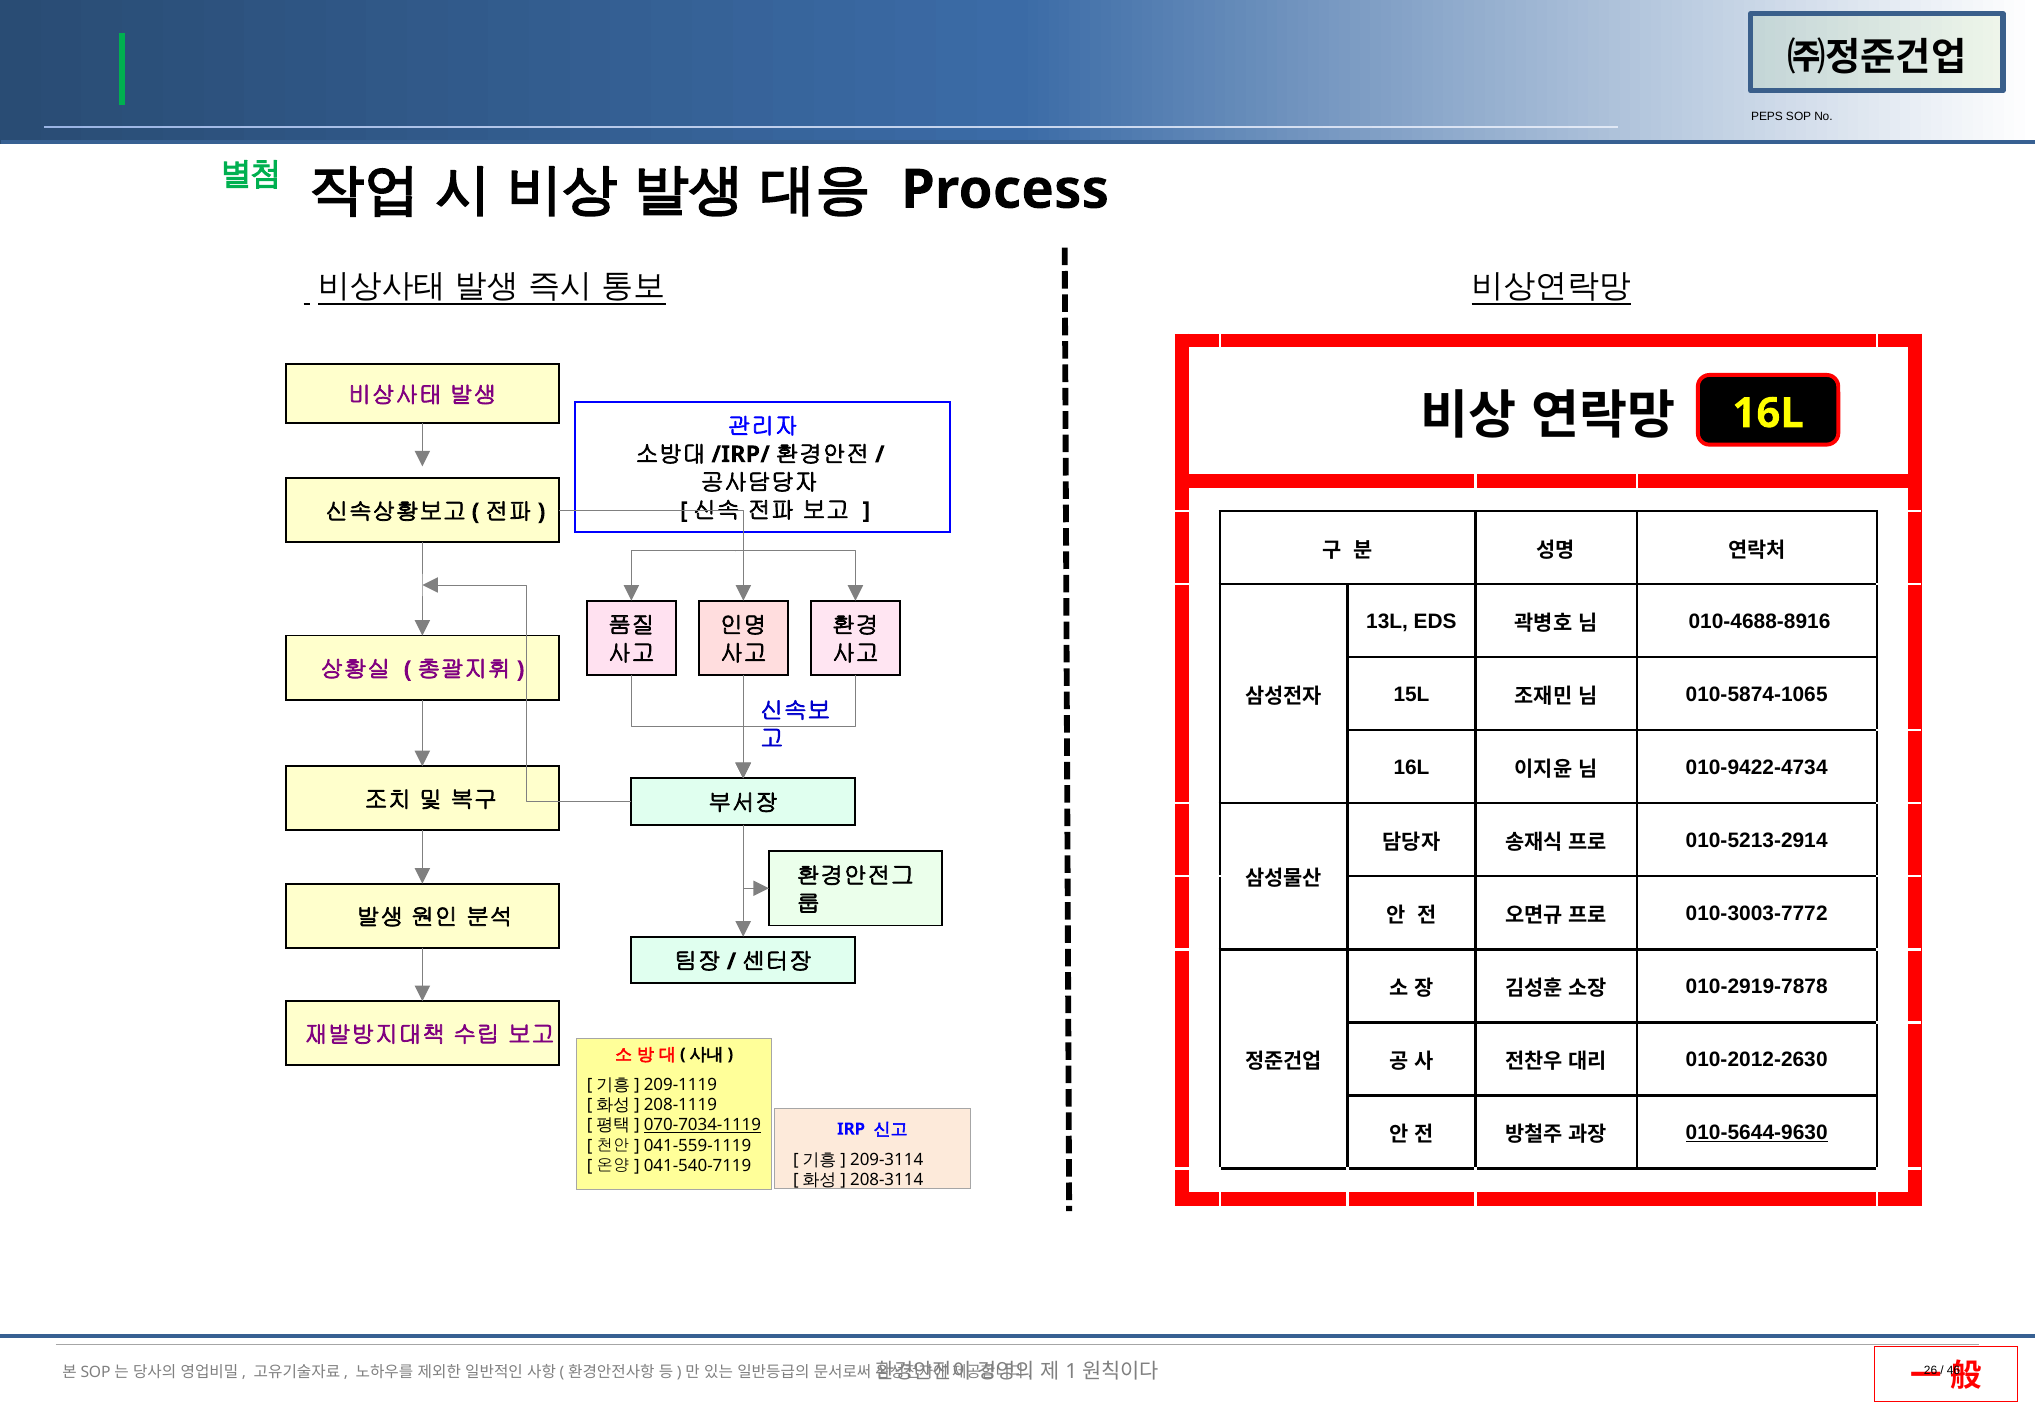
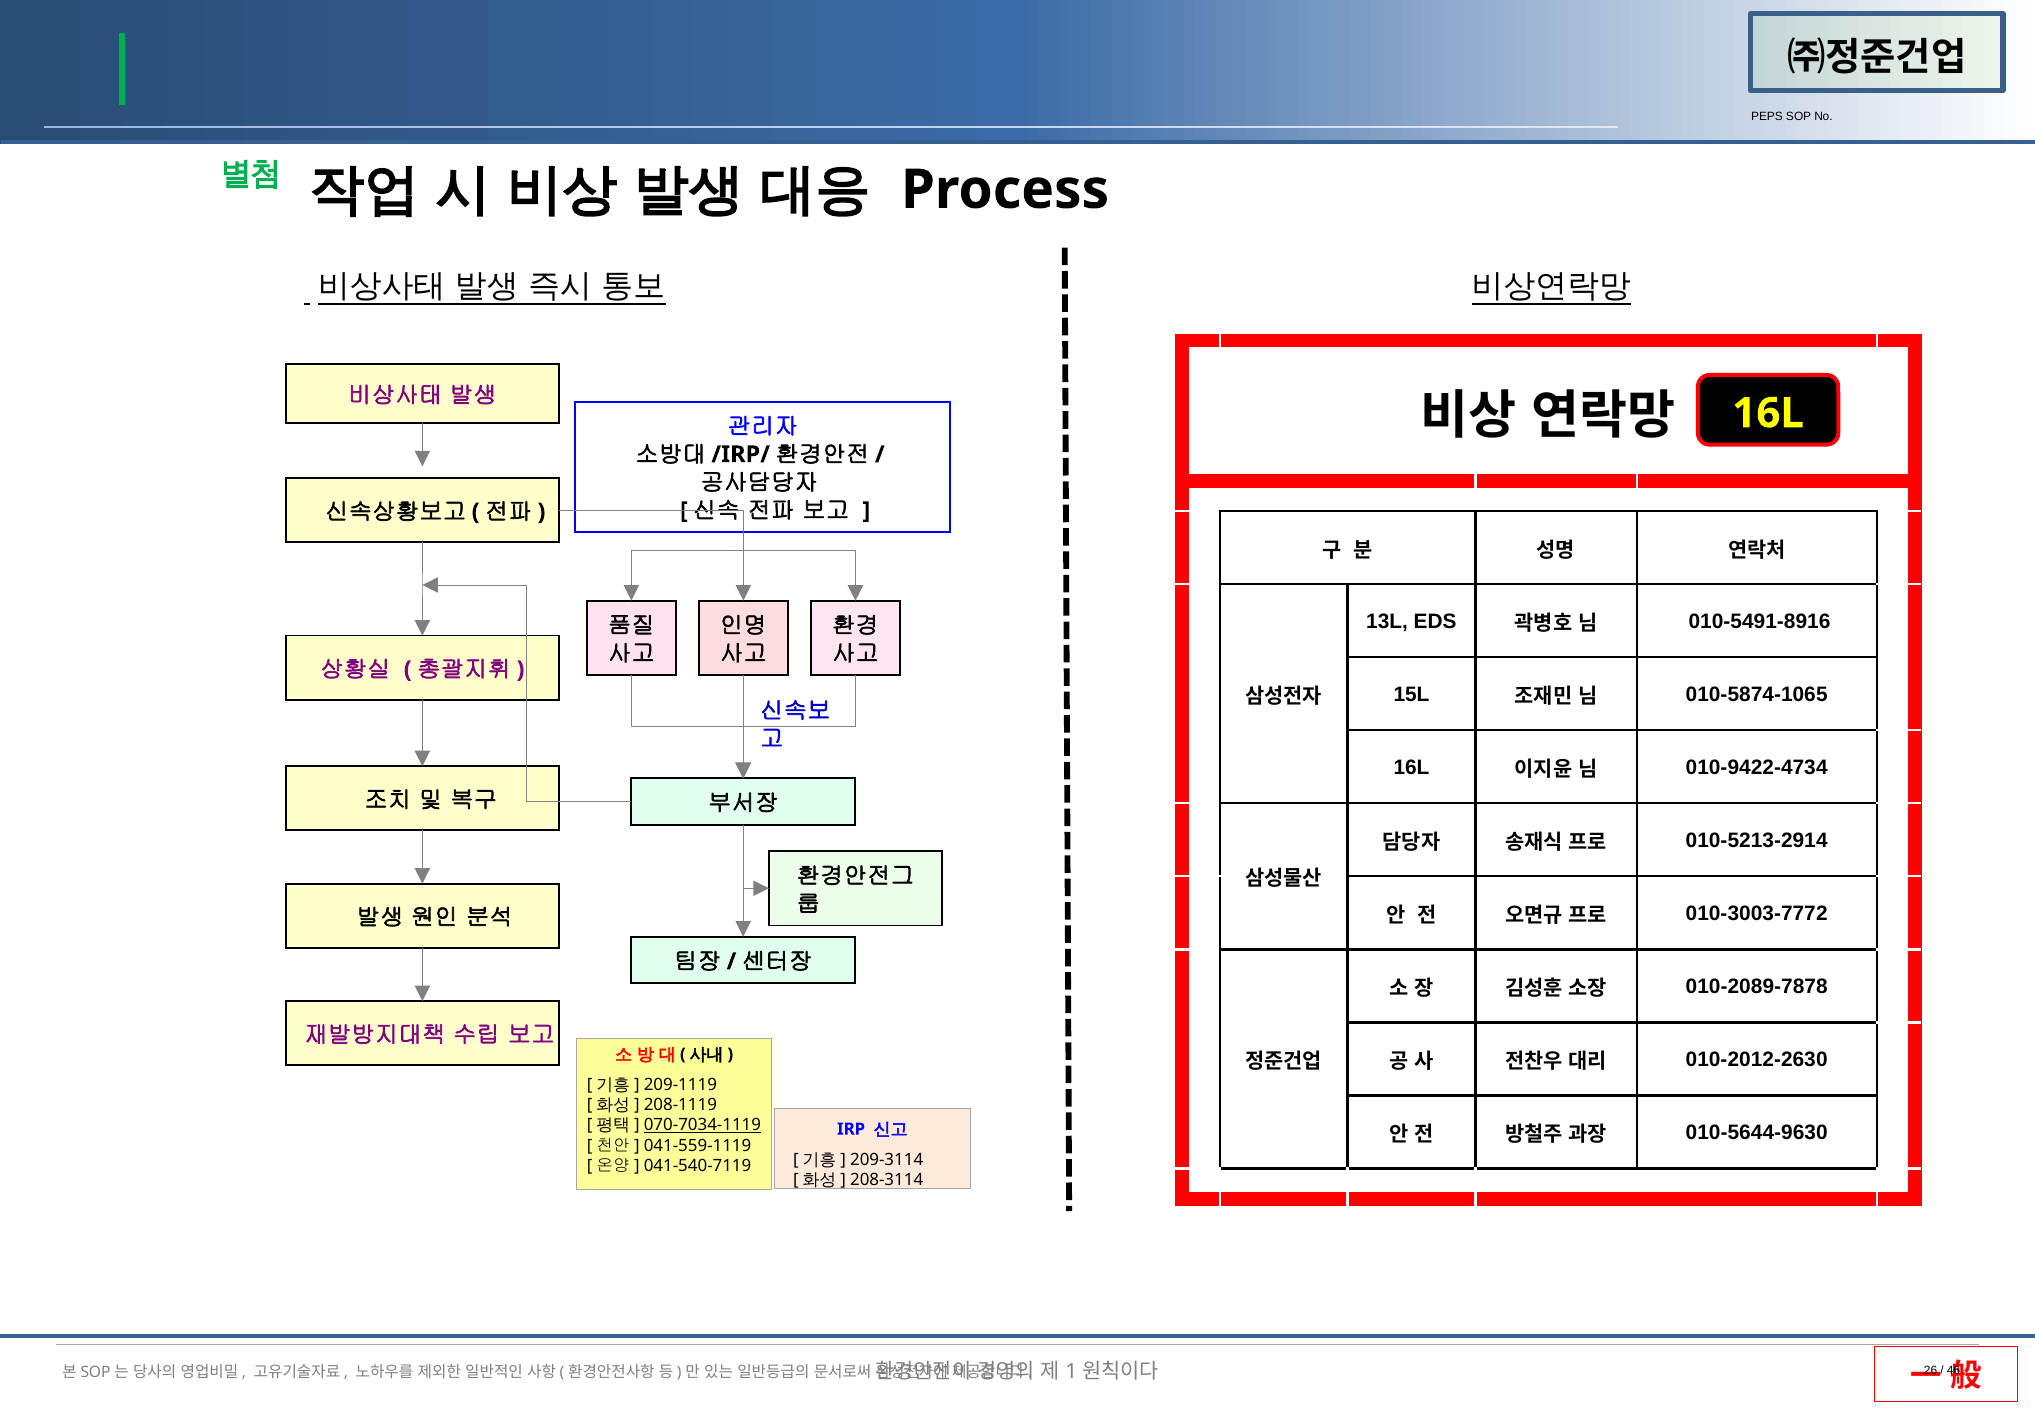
010-4688-8916: 010-4688-8916 -> 010-5491-8916
010-2919-7878: 010-2919-7878 -> 010-2089-7878
010-5644-9630 underline: present -> none
